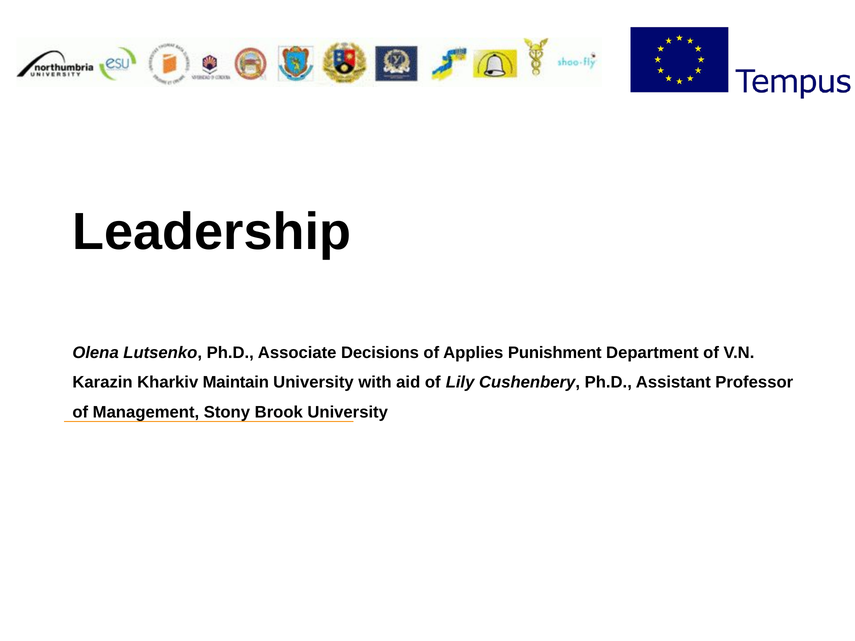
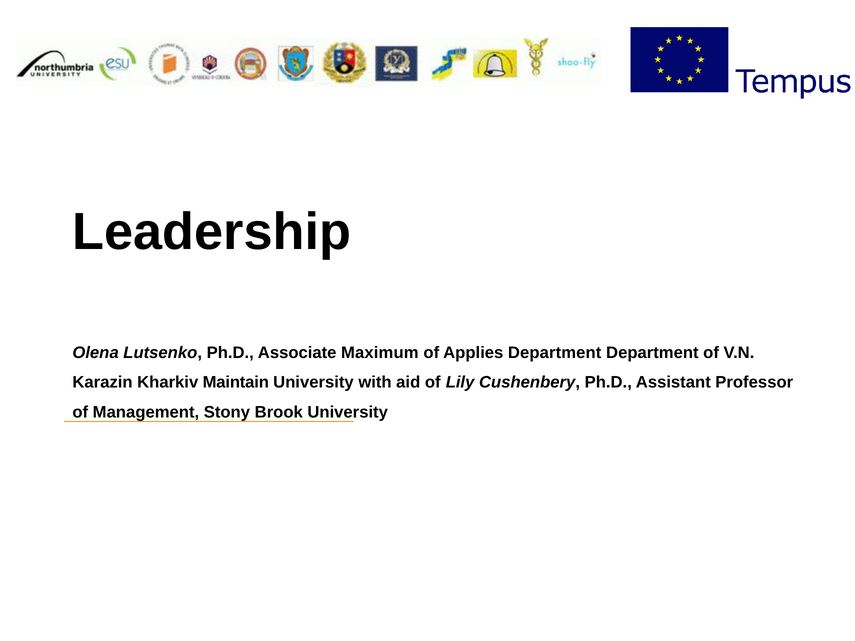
Decisions: Decisions -> Maximum
Applies Punishment: Punishment -> Department
